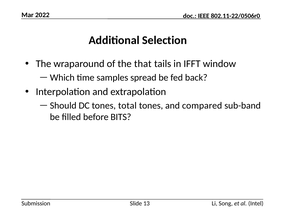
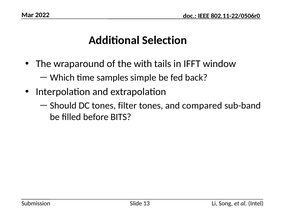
that: that -> with
spread: spread -> simple
total: total -> filter
